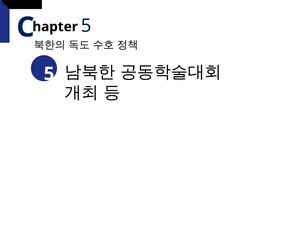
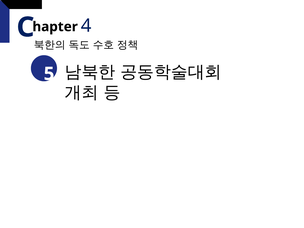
hapter 5: 5 -> 4
